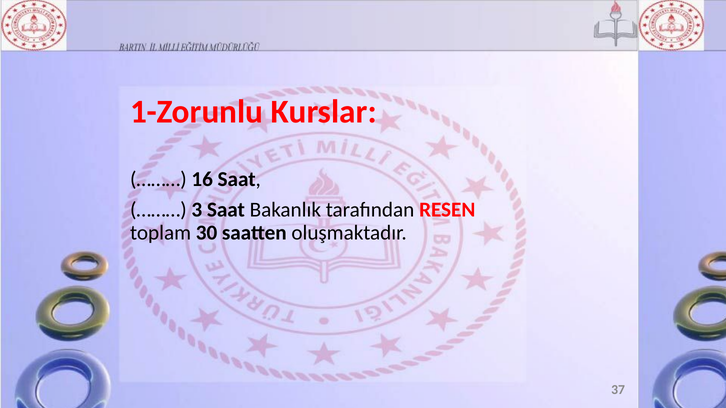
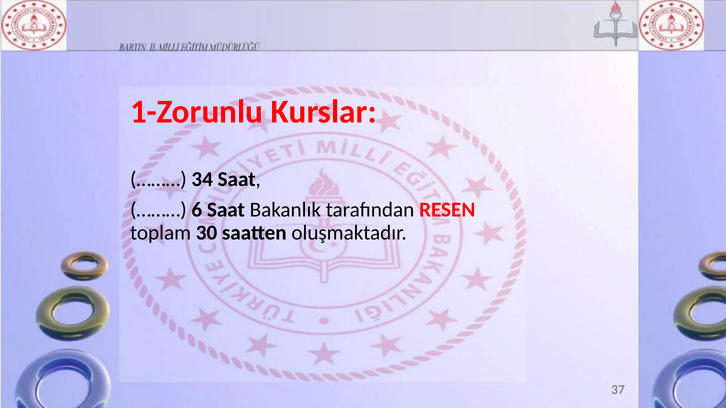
16: 16 -> 34
3: 3 -> 6
